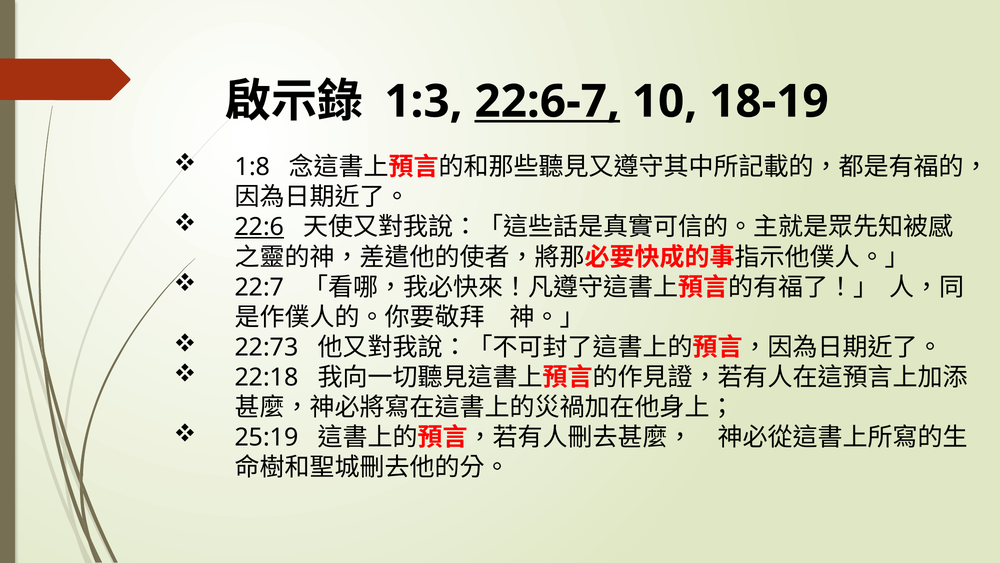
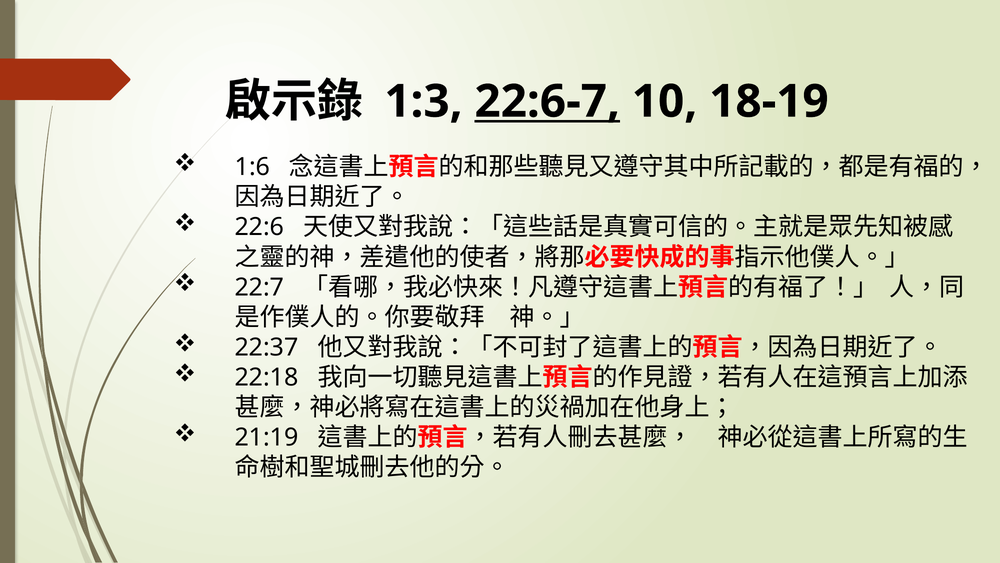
1:8: 1:8 -> 1:6
22:6 underline: present -> none
22:73: 22:73 -> 22:37
25:19: 25:19 -> 21:19
